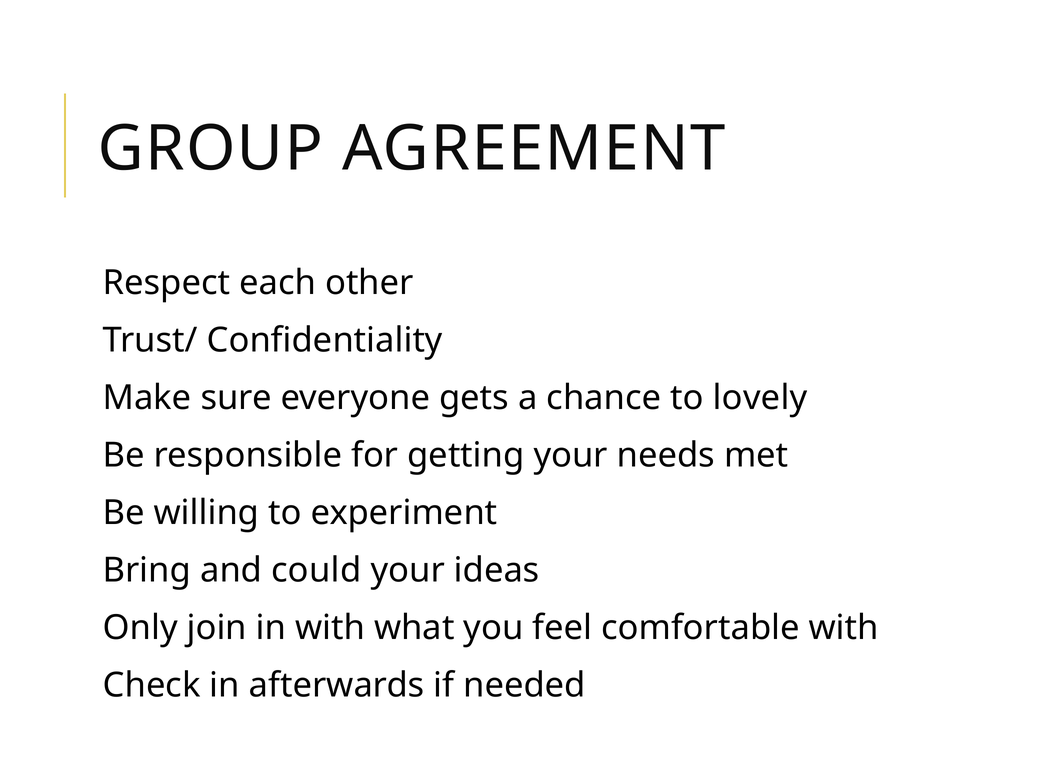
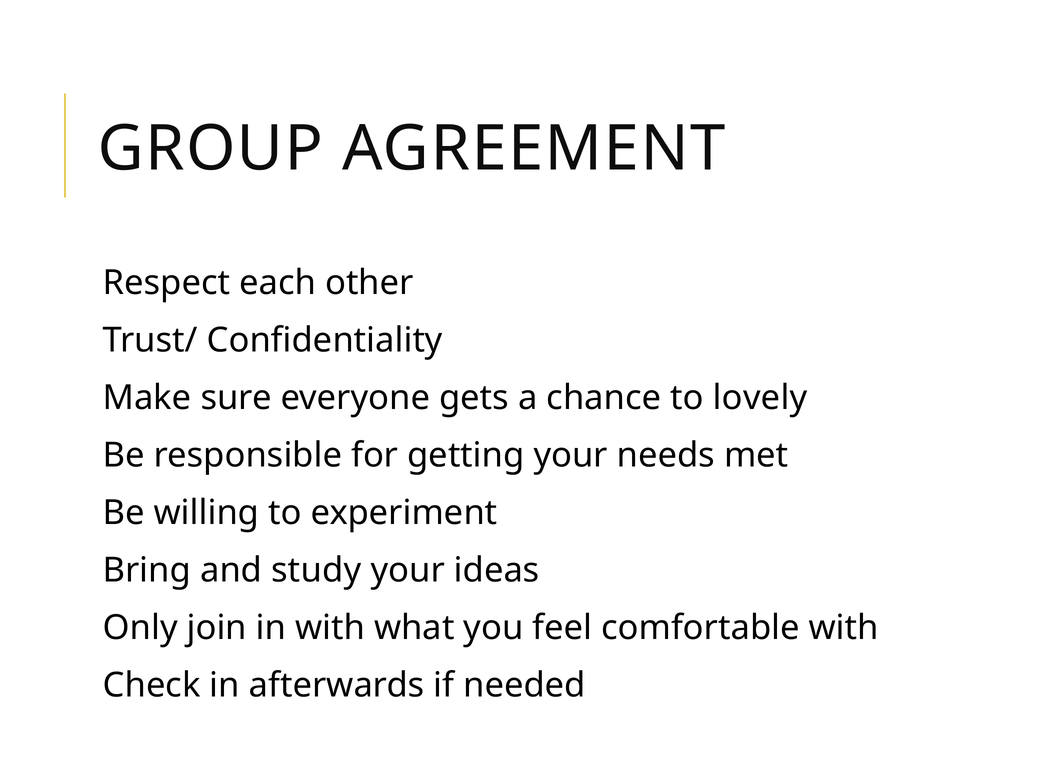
could: could -> study
